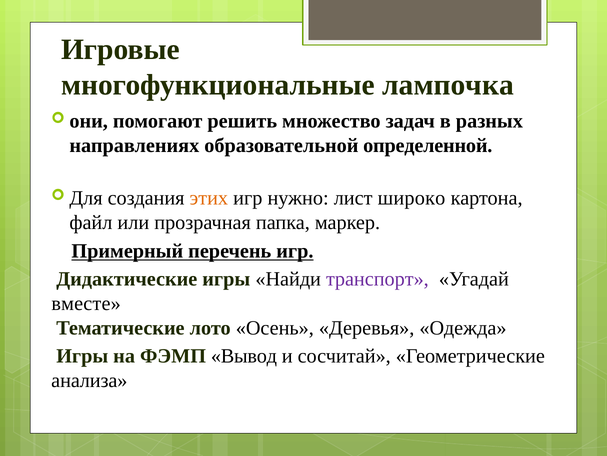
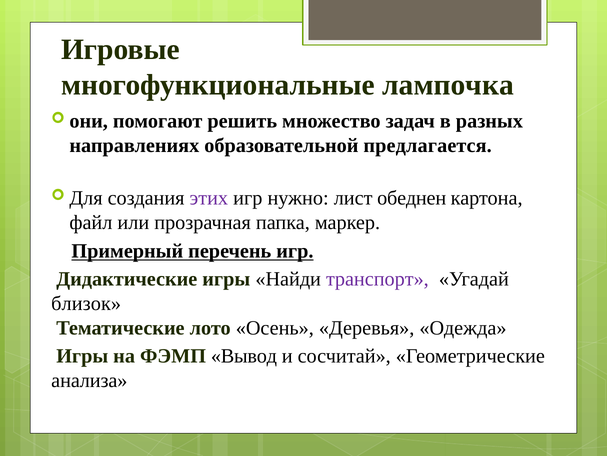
определенной: определенной -> предлагается
этих colour: orange -> purple
широко: широко -> обеднен
вместе: вместе -> близок
